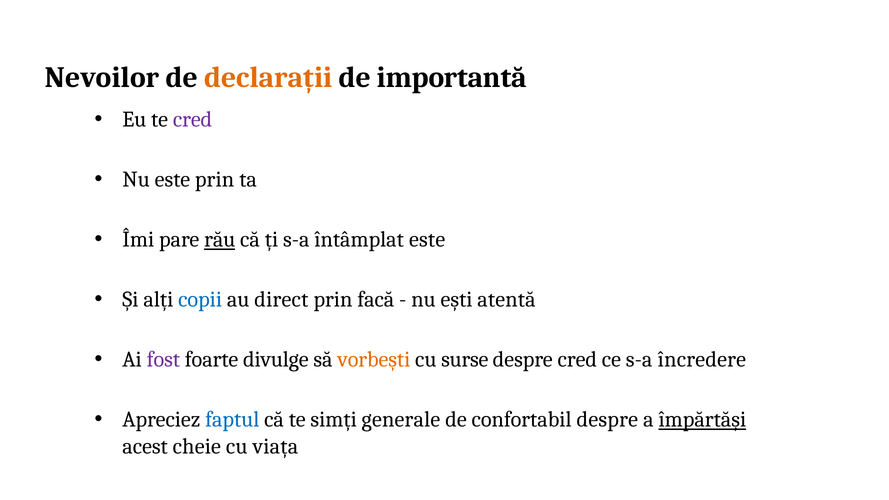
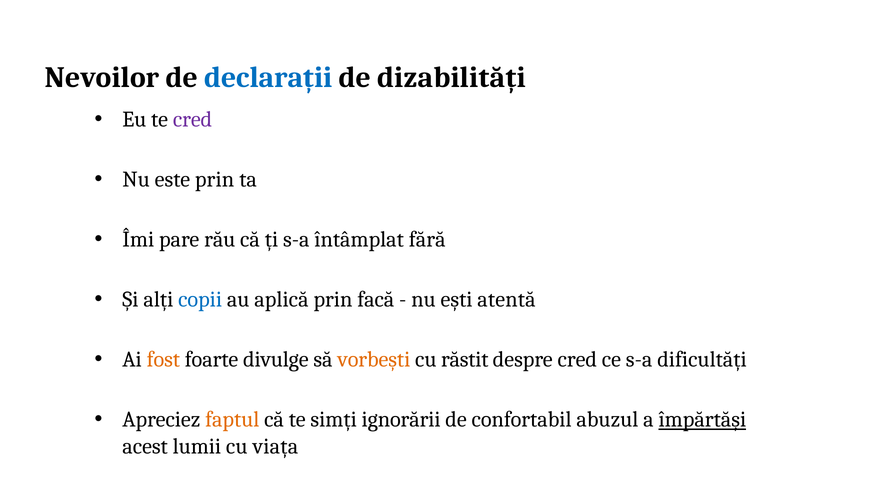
declarații colour: orange -> blue
importantă: importantă -> dizabilități
rău underline: present -> none
întâmplat este: este -> fără
direct: direct -> aplică
fost colour: purple -> orange
surse: surse -> răstit
încredere: încredere -> dificultăți
faptul colour: blue -> orange
generale: generale -> ignorării
confortabil despre: despre -> abuzul
cheie: cheie -> lumii
